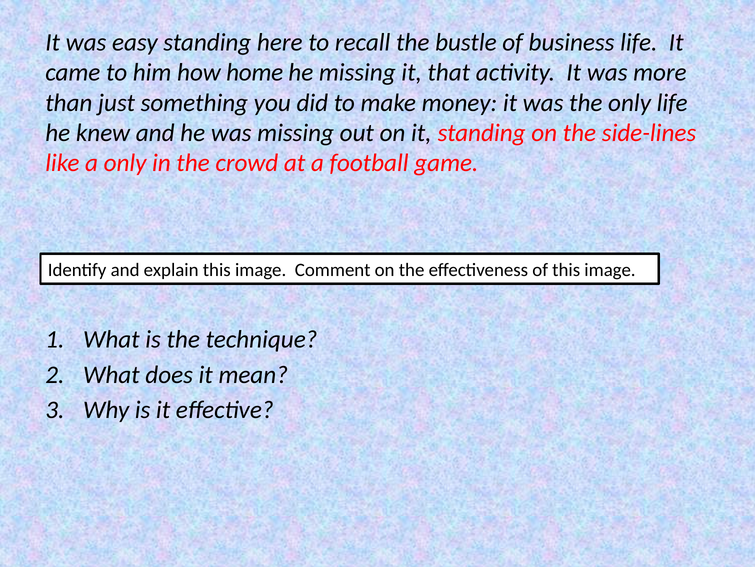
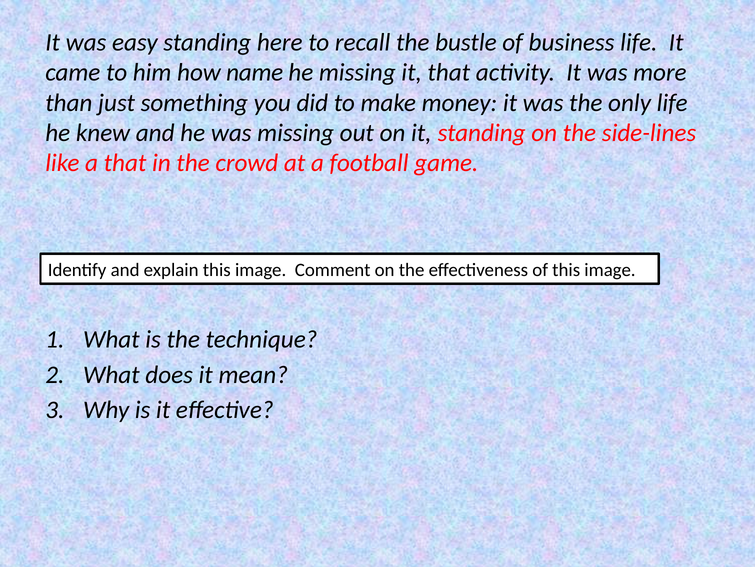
home: home -> name
a only: only -> that
